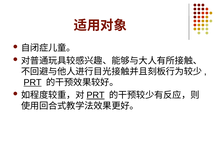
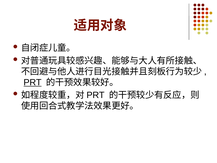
PRT at (96, 95) underline: present -> none
